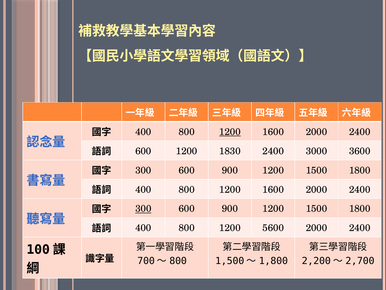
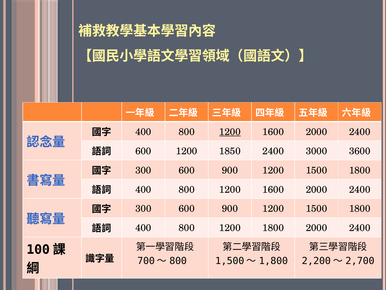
1830: 1830 -> 1850
300 at (143, 208) underline: present -> none
1200 5600: 5600 -> 1800
